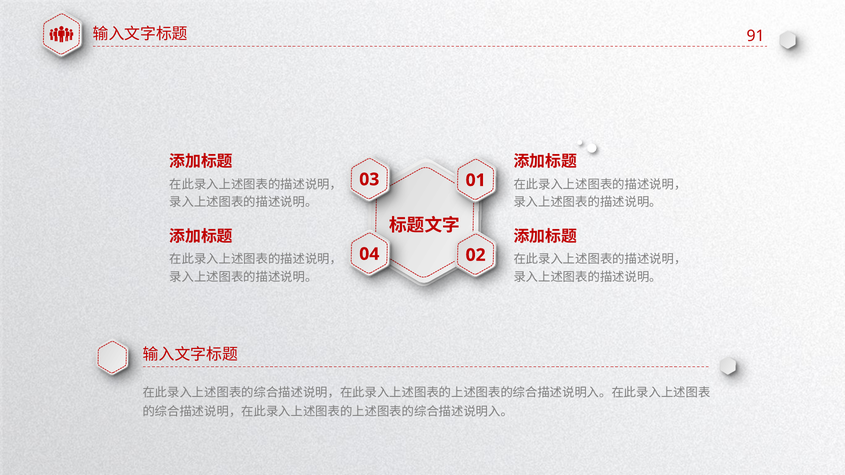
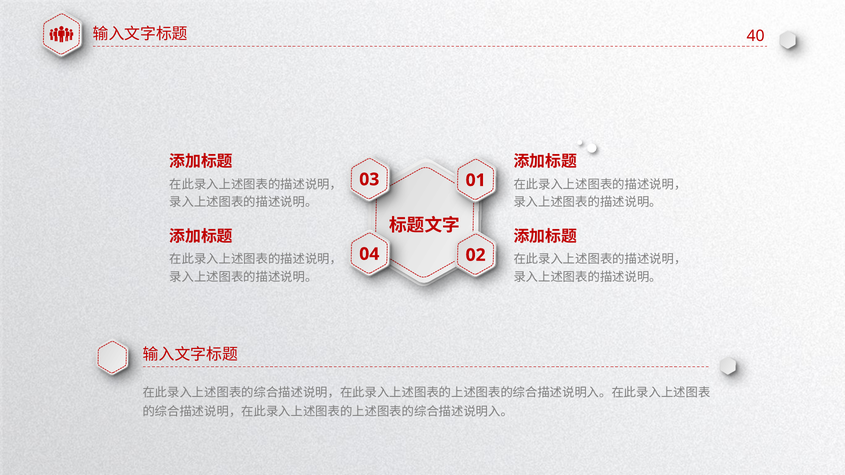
91: 91 -> 40
